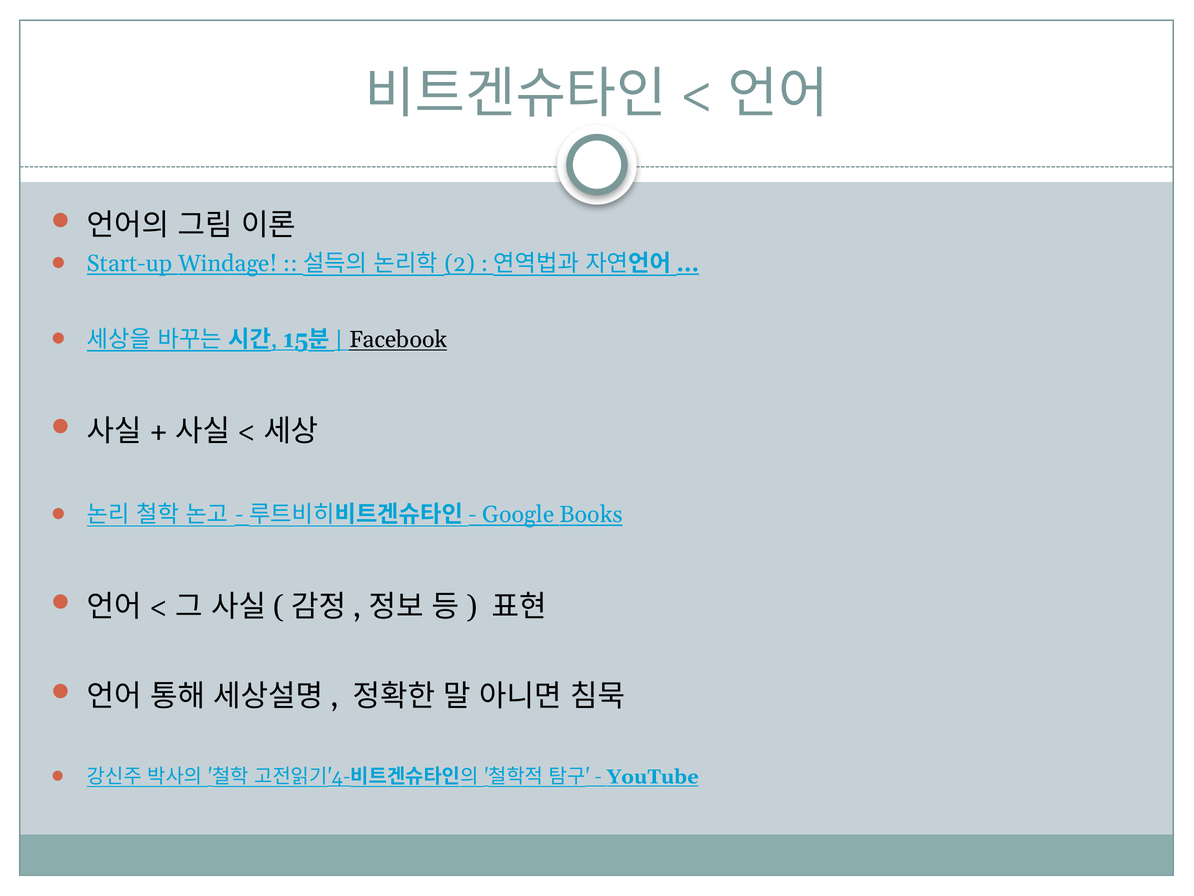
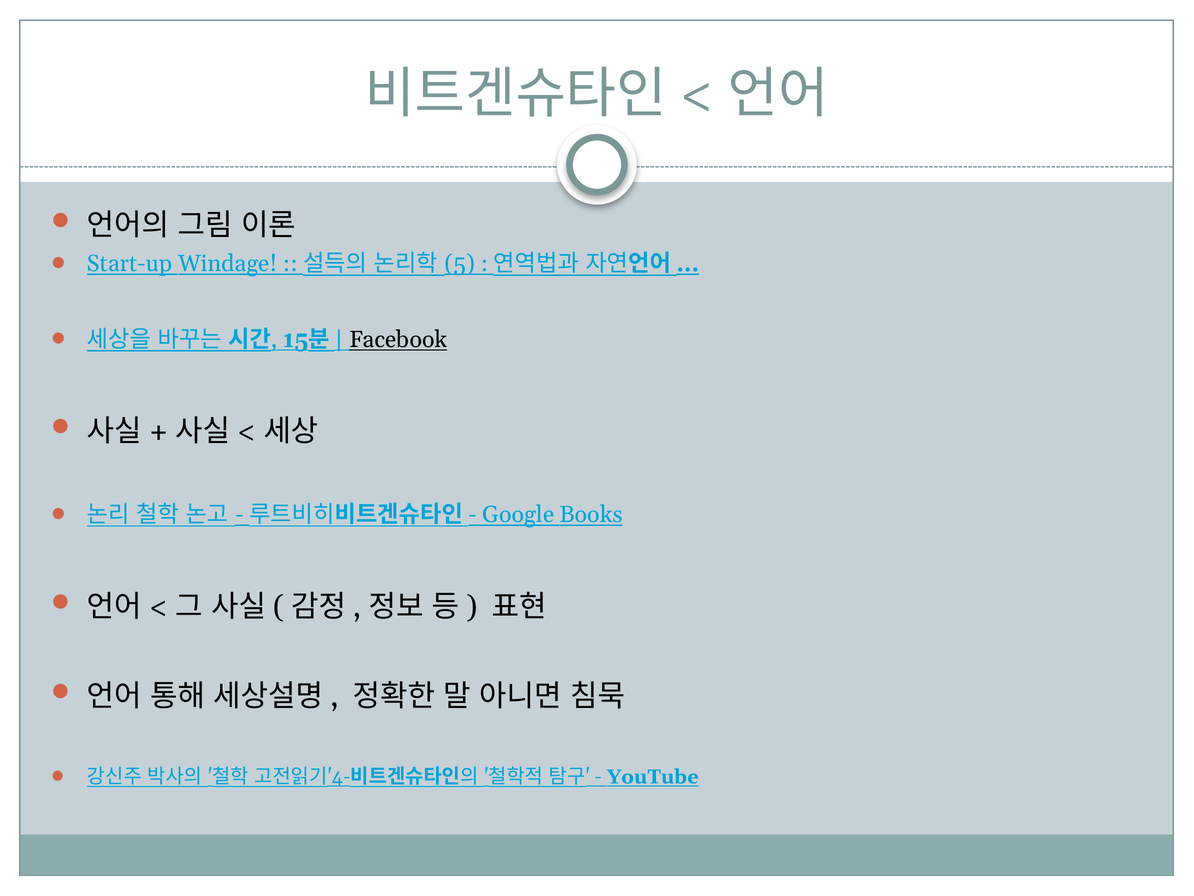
2: 2 -> 5
